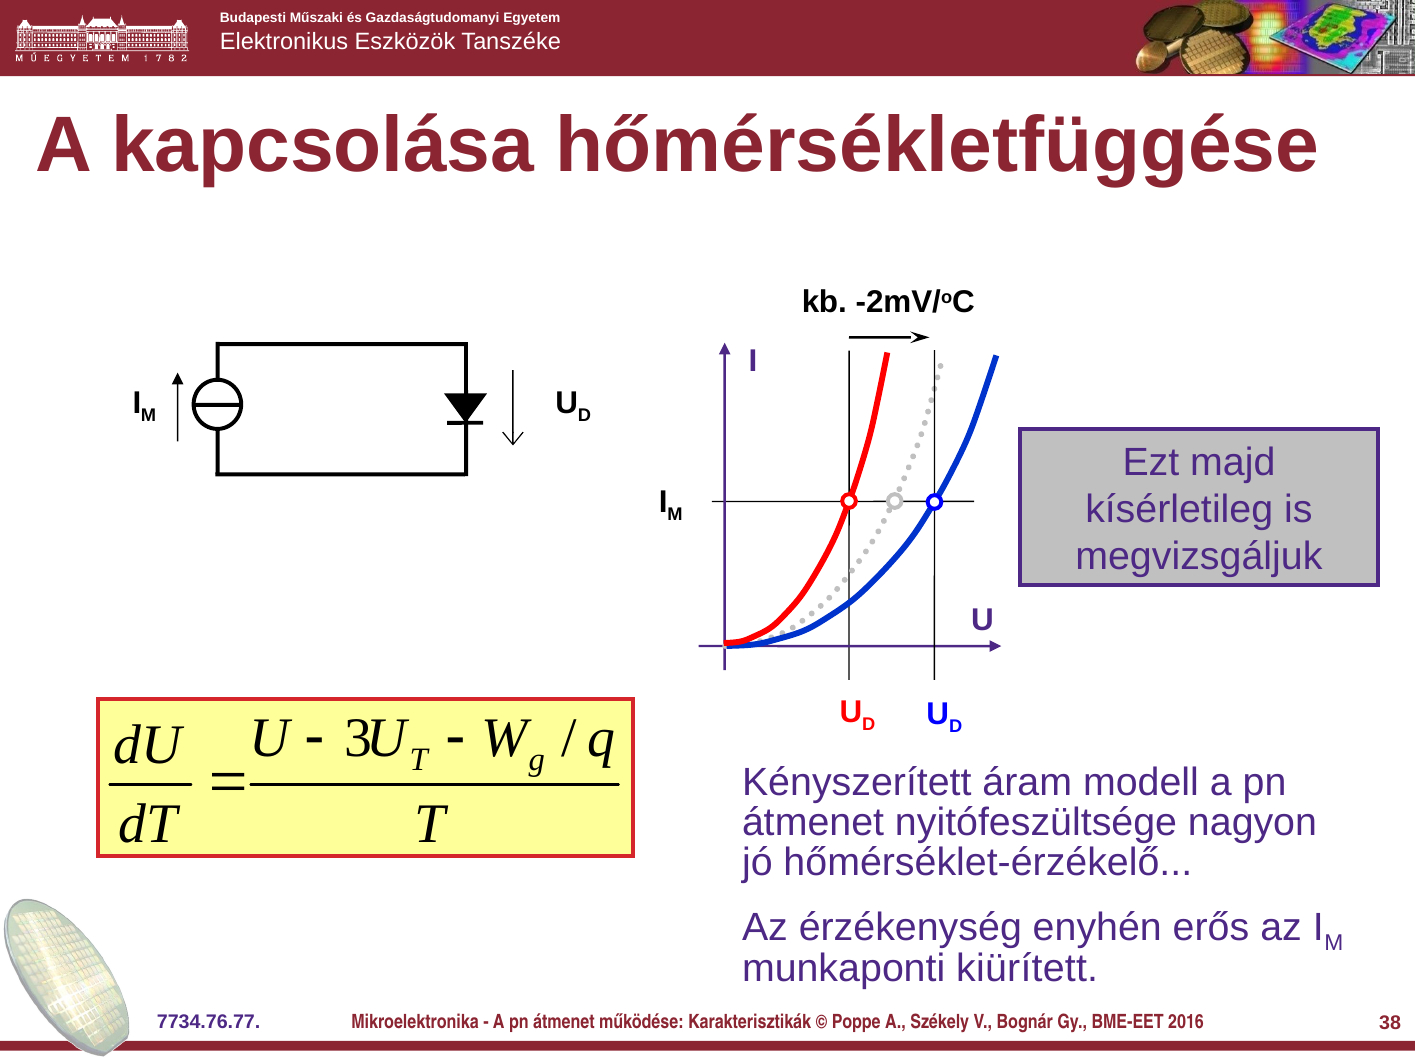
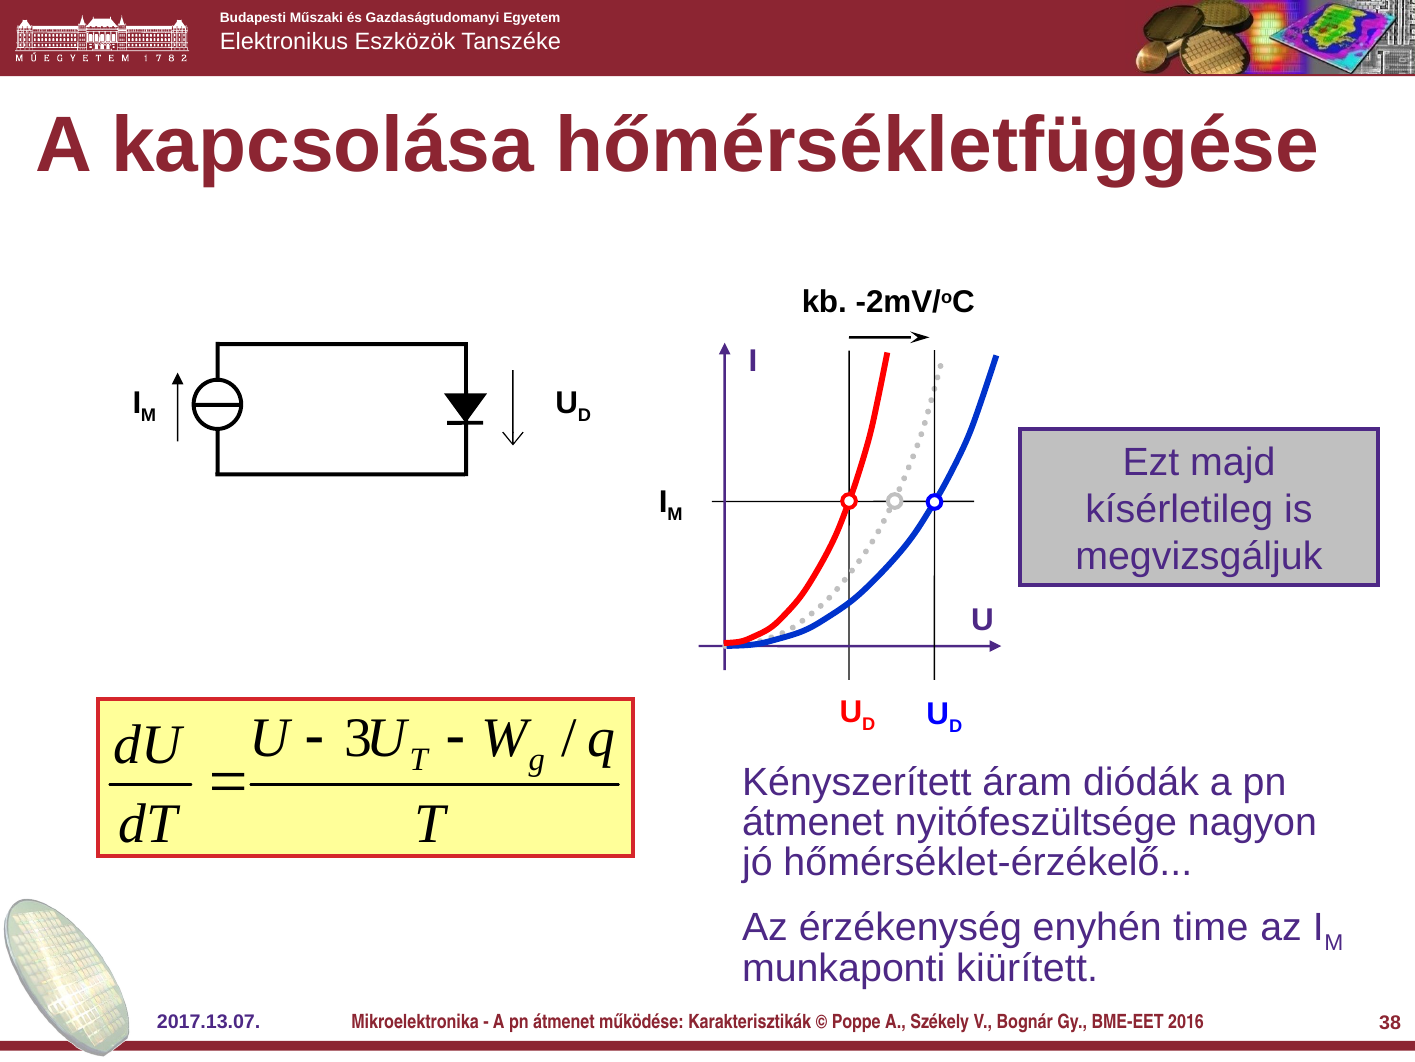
modell: modell -> diódák
erős: erős -> time
7734.76.77: 7734.76.77 -> 2017.13.07
